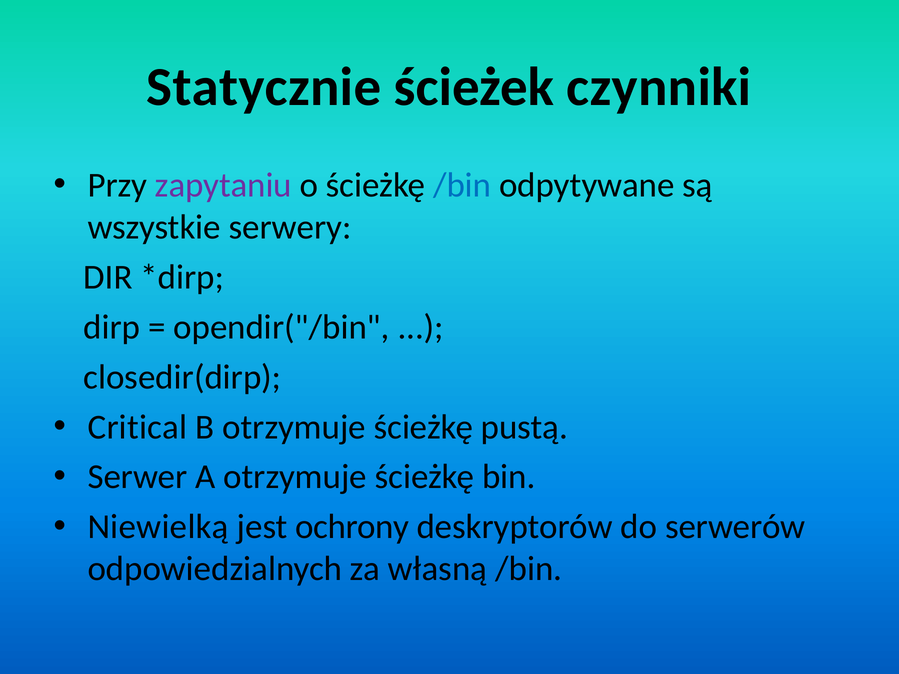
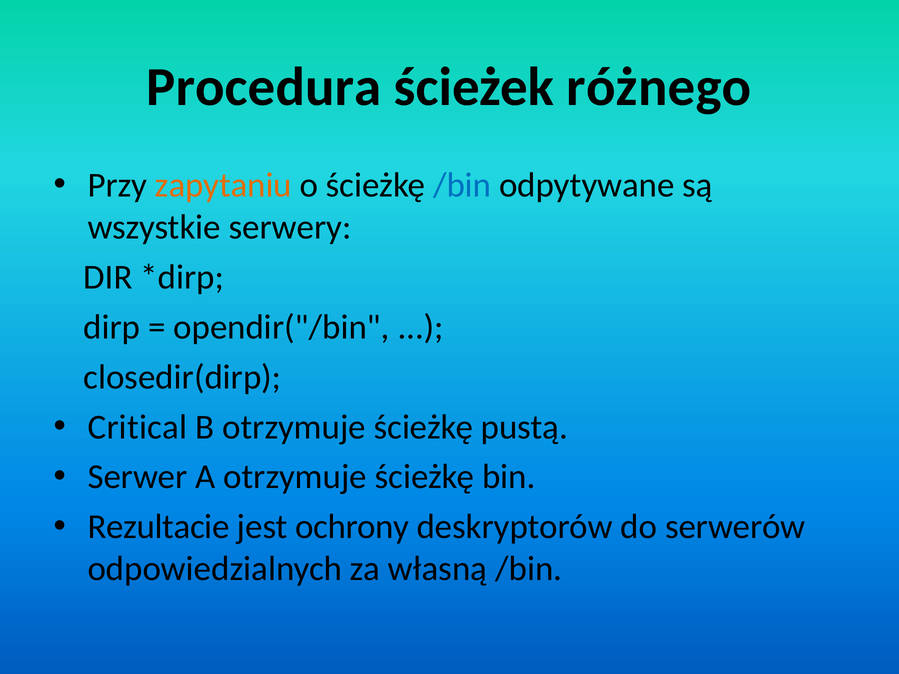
Statycznie: Statycznie -> Procedura
czynniki: czynniki -> różnego
zapytaniu colour: purple -> orange
Niewielką: Niewielką -> Rezultacie
